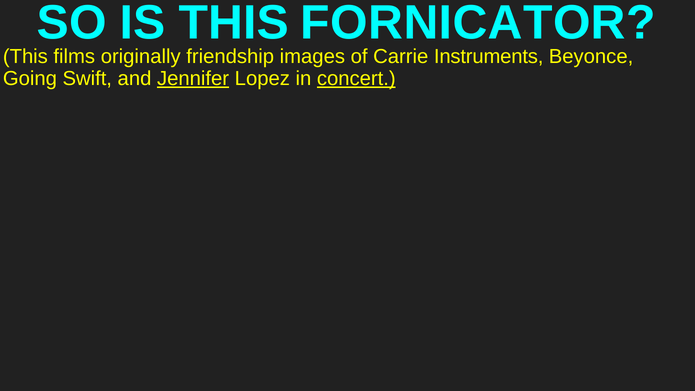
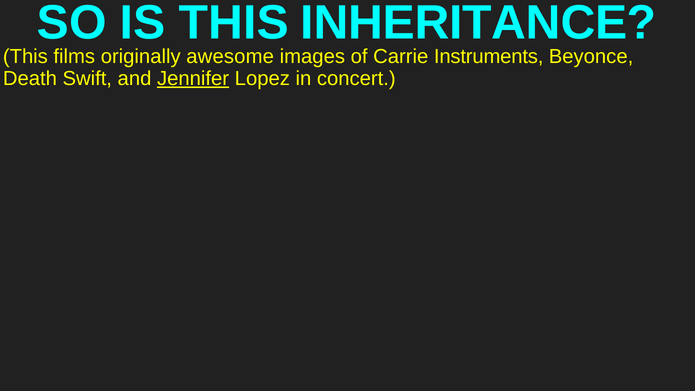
FORNICATOR: FORNICATOR -> INHERITANCE
friendship: friendship -> awesome
Going: Going -> Death
concert underline: present -> none
